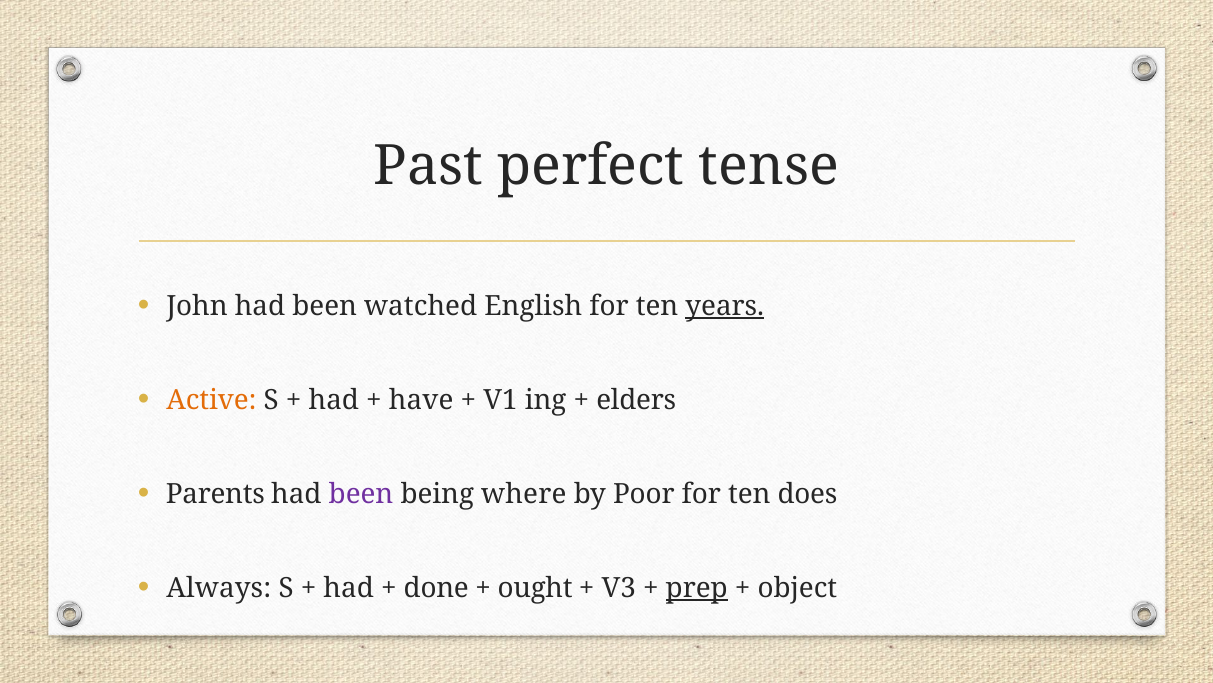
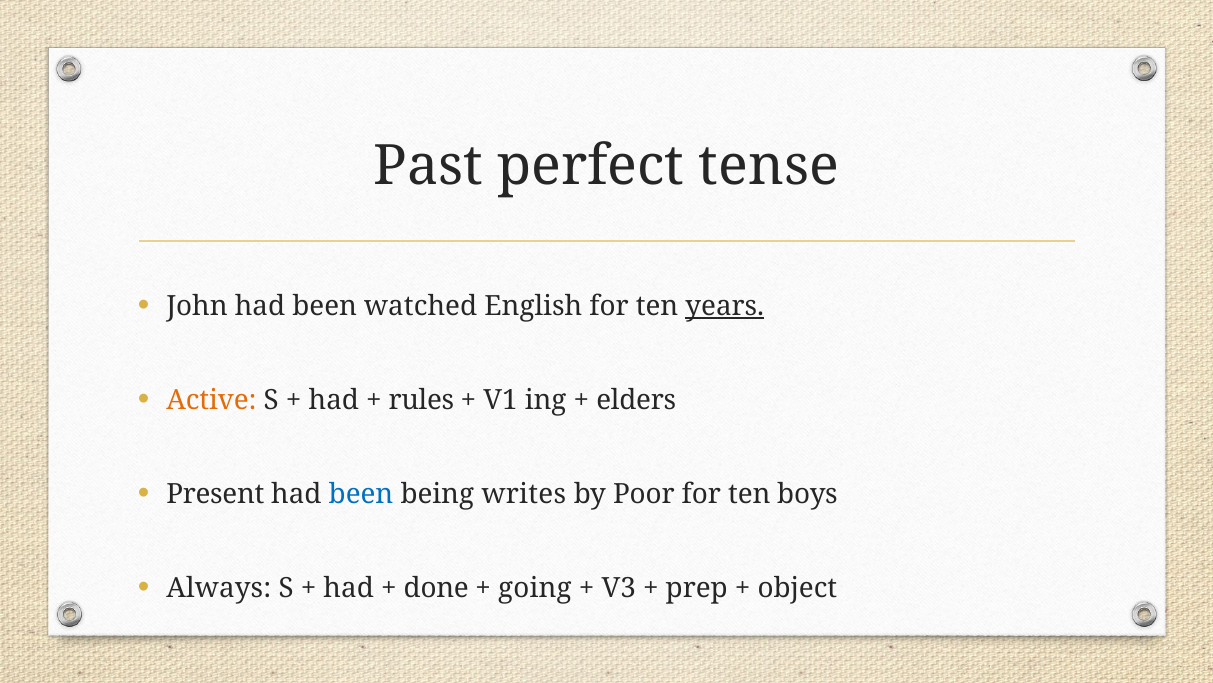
have: have -> rules
Parents: Parents -> Present
been at (361, 494) colour: purple -> blue
where: where -> writes
does: does -> boys
ought: ought -> going
prep underline: present -> none
